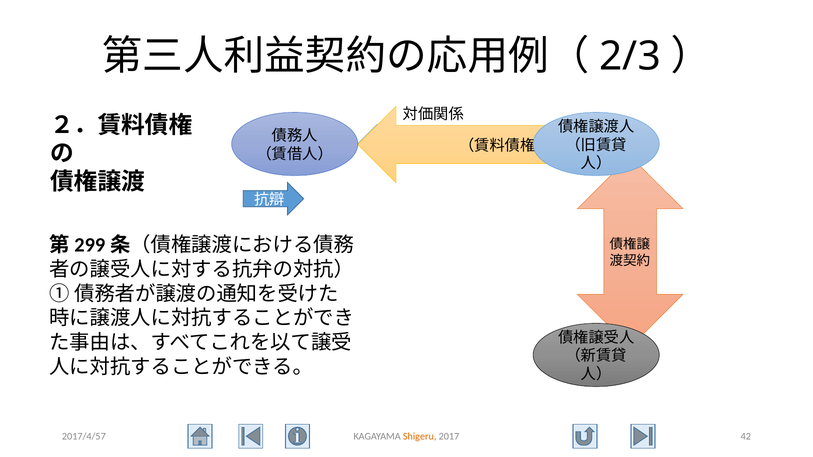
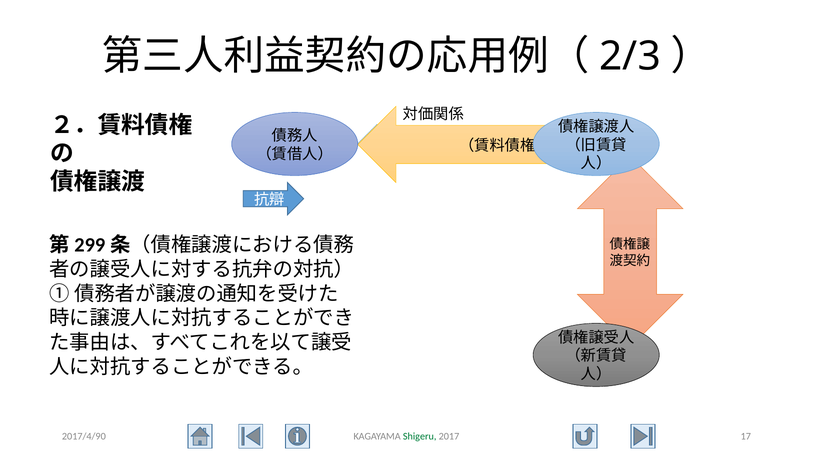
2017/4/57: 2017/4/57 -> 2017/4/90
Shigeru colour: orange -> green
42: 42 -> 17
